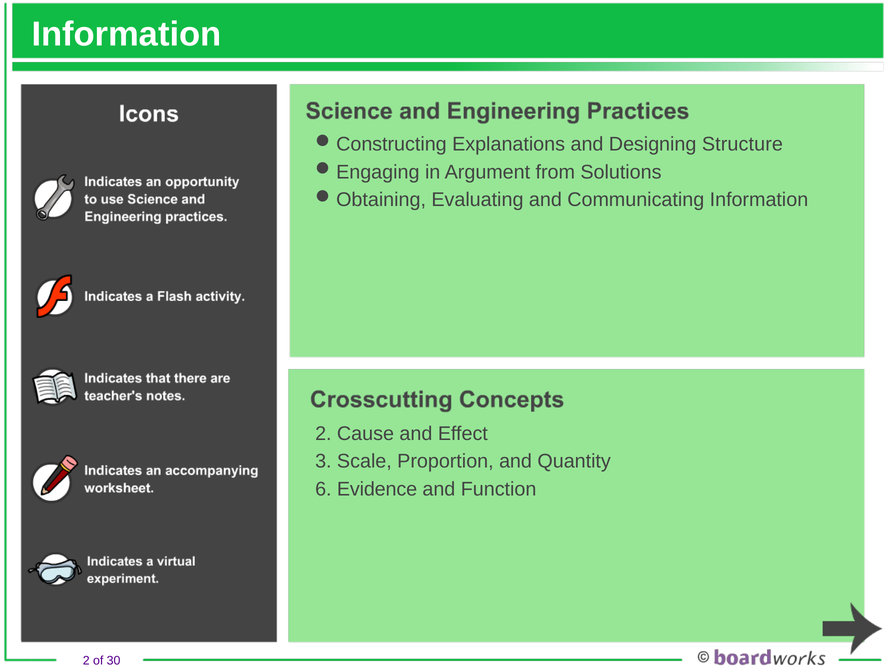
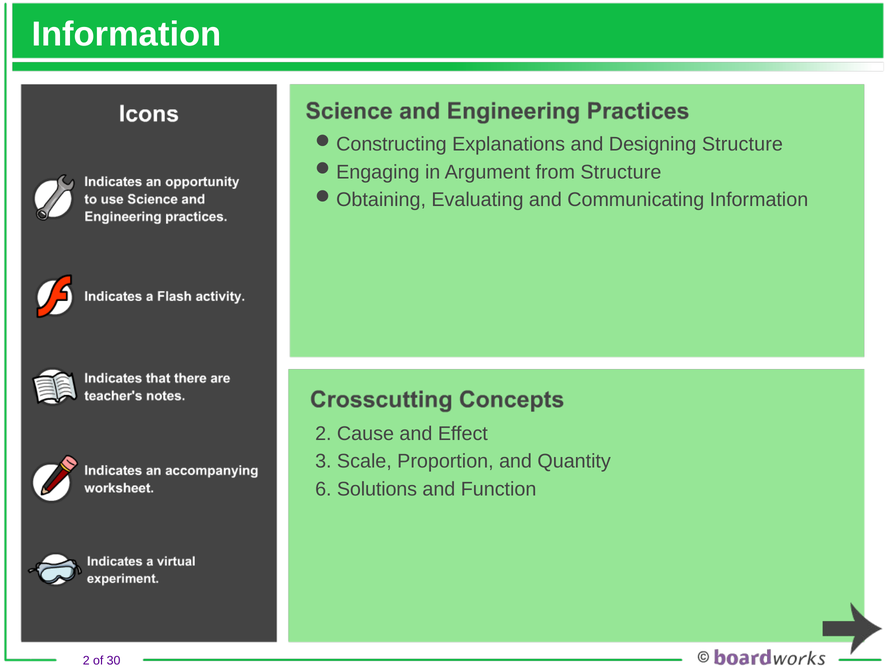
from Solutions: Solutions -> Structure
Evidence: Evidence -> Solutions
